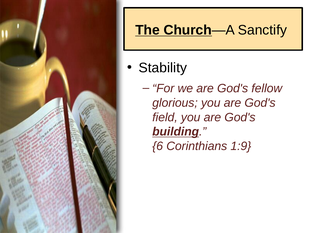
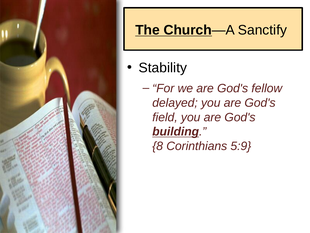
glorious: glorious -> delayed
6: 6 -> 8
1:9: 1:9 -> 5:9
